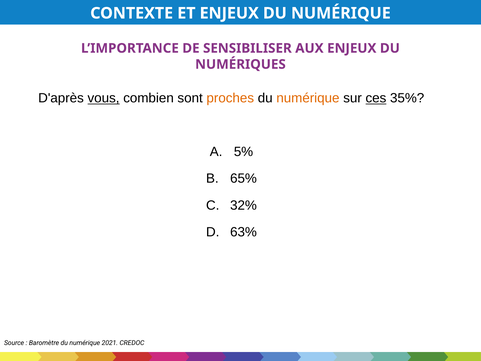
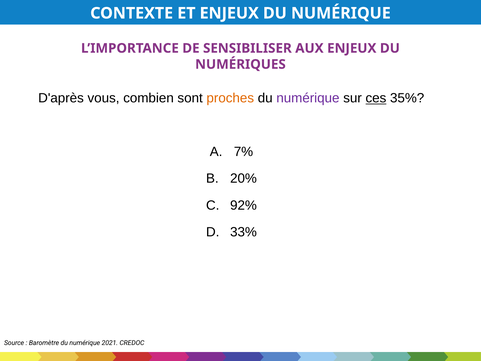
vous underline: present -> none
numérique at (308, 98) colour: orange -> purple
5%: 5% -> 7%
65%: 65% -> 20%
32%: 32% -> 92%
63%: 63% -> 33%
